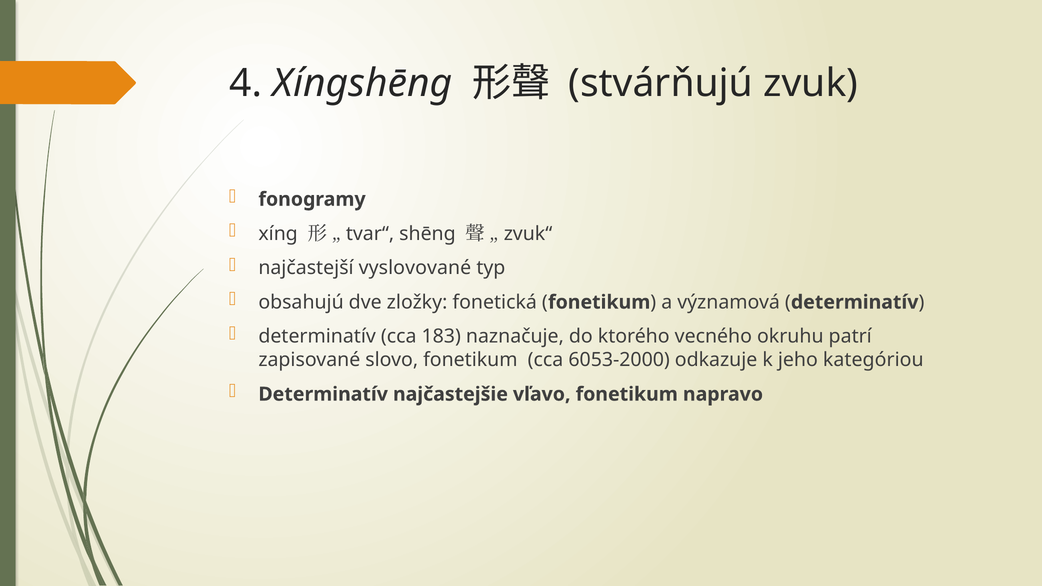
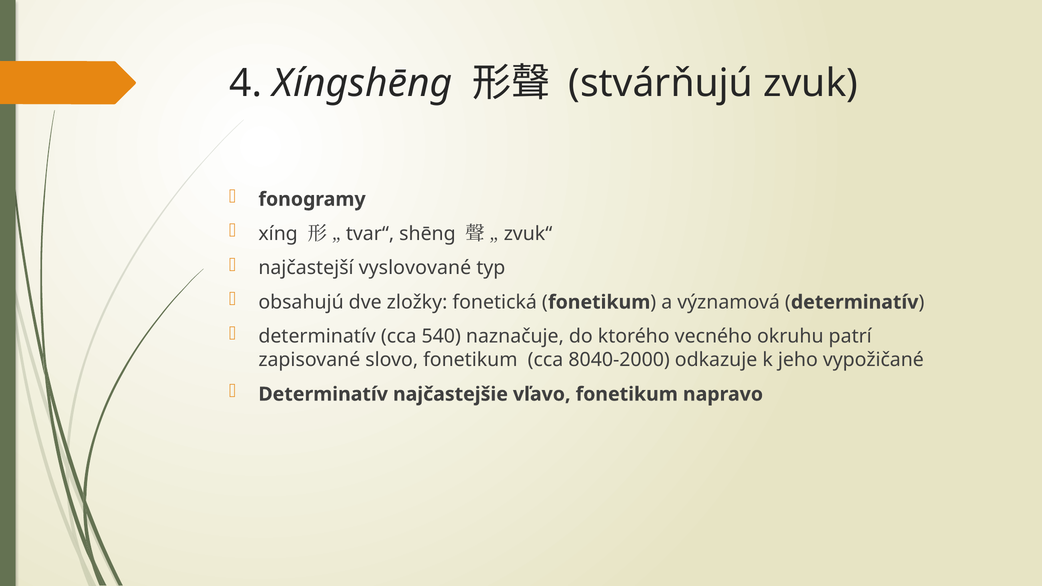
183: 183 -> 540
6053-2000: 6053-2000 -> 8040-2000
kategóriou: kategóriou -> vypožičané
